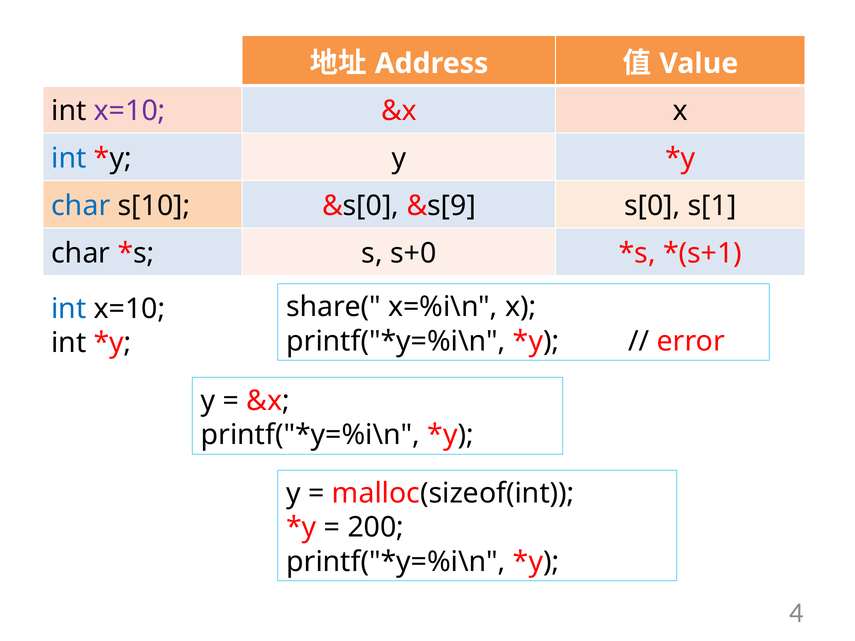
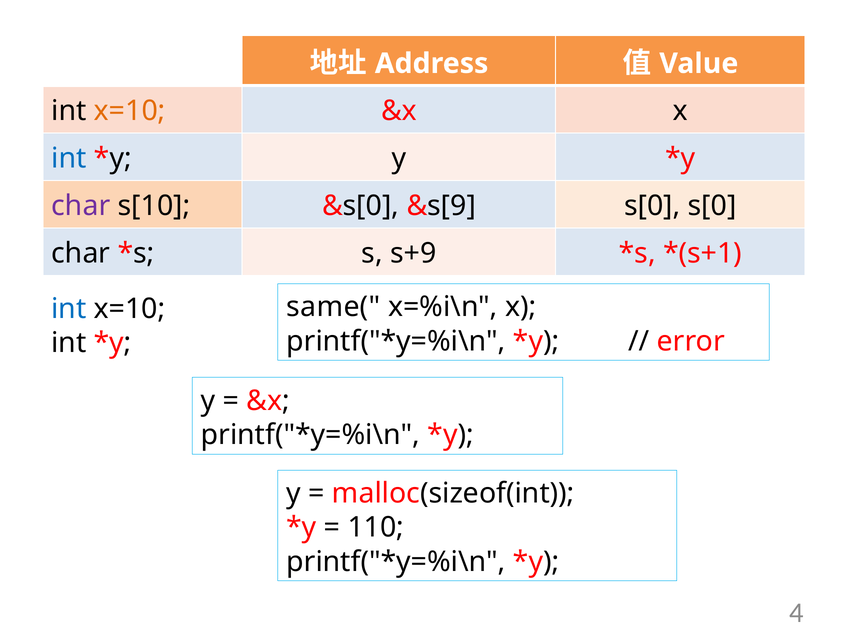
x=10 at (130, 111) colour: purple -> orange
char at (81, 206) colour: blue -> purple
s[0 s[1: s[1 -> s[0
s+0: s+0 -> s+9
share(: share( -> same(
200: 200 -> 110
